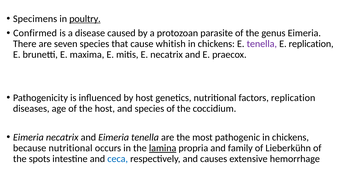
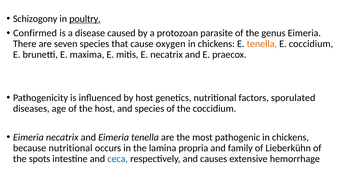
Specimens: Specimens -> Schizogony
whitish: whitish -> oxygen
tenella at (262, 44) colour: purple -> orange
E replication: replication -> coccidium
factors replication: replication -> sporulated
lamina underline: present -> none
